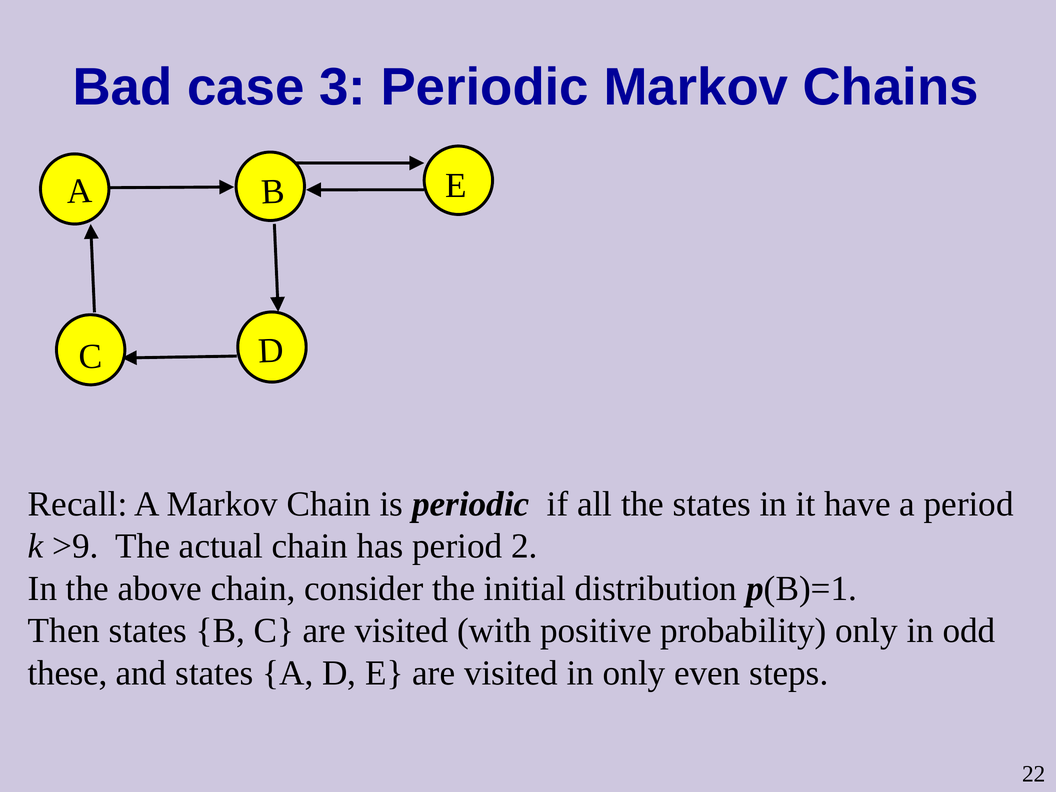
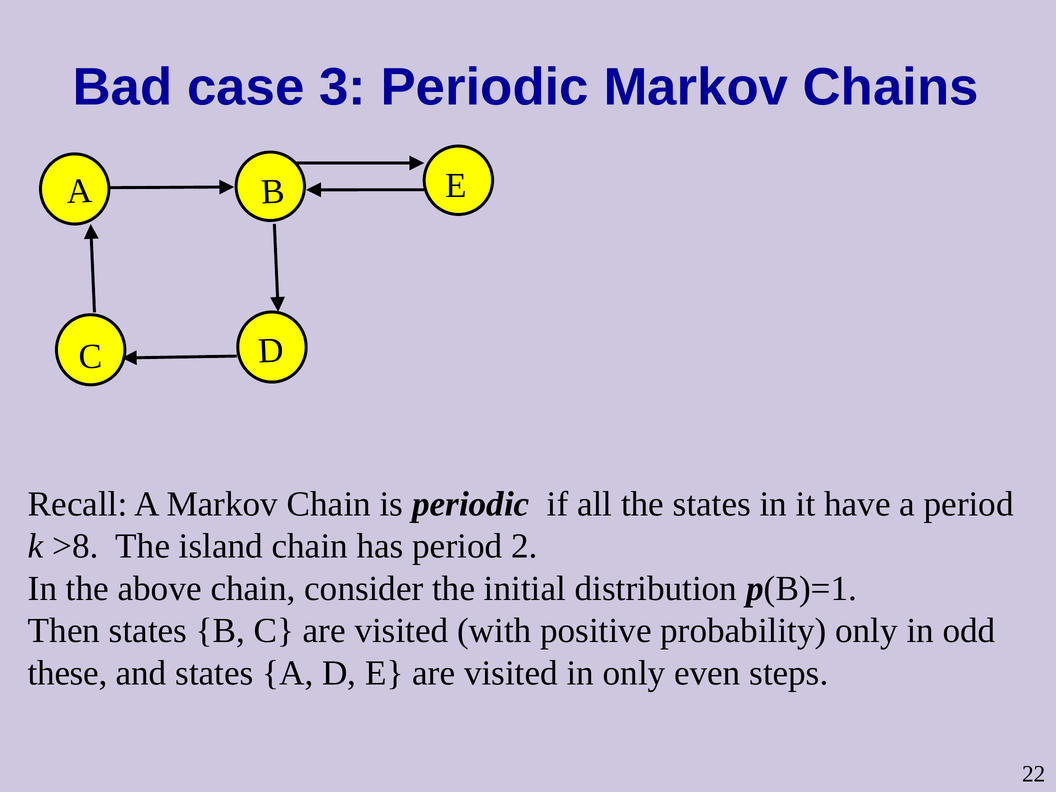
>9: >9 -> >8
actual: actual -> island
